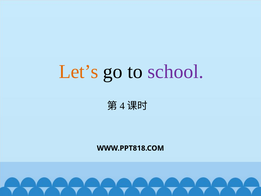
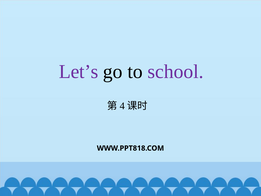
Let’s colour: orange -> purple
